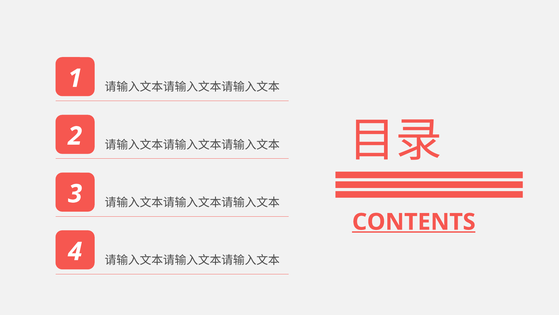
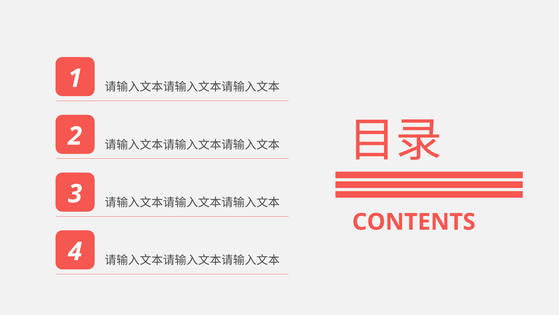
CONTENTS underline: present -> none
